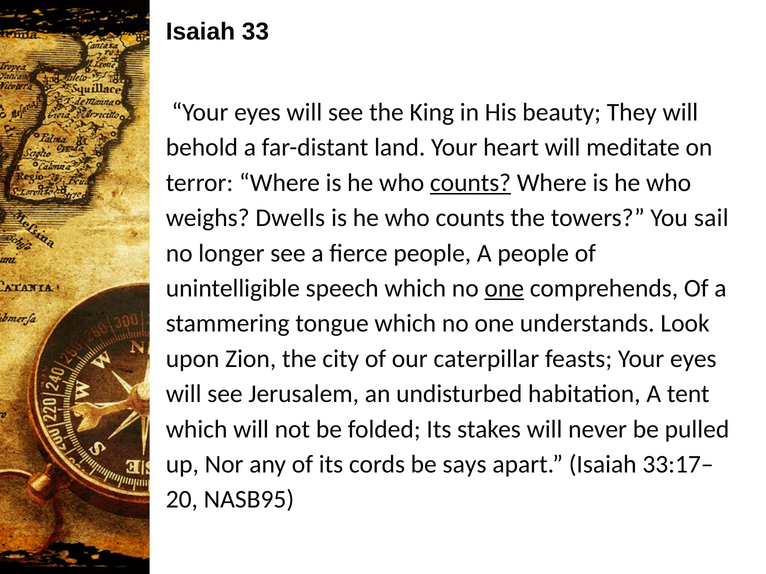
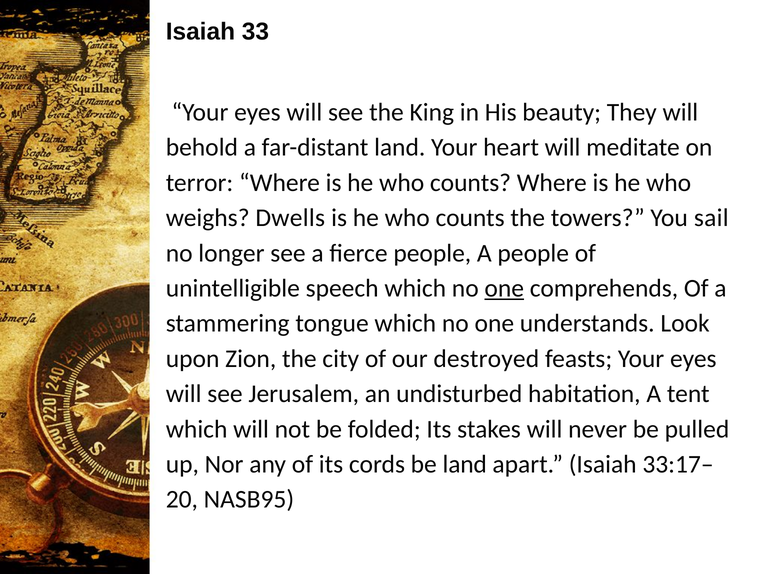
counts at (471, 183) underline: present -> none
caterpillar: caterpillar -> destroyed
be says: says -> land
